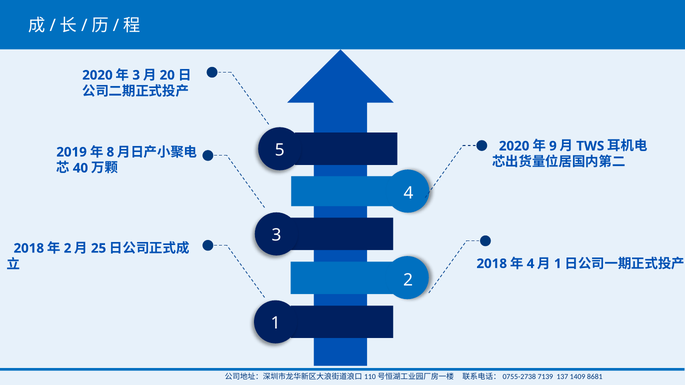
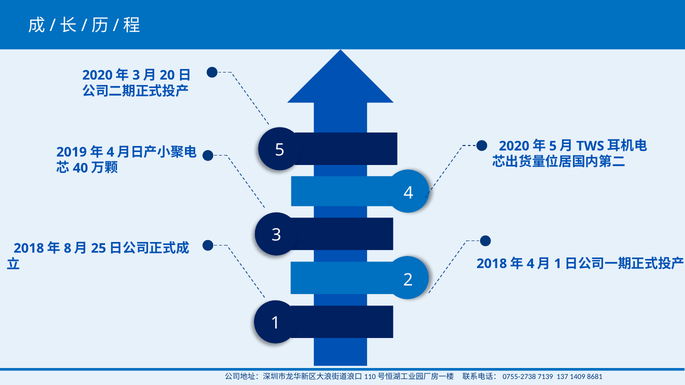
9 at (553, 146): 9 -> 5
8 at (110, 152): 8 -> 4
2 at (68, 249): 2 -> 8
